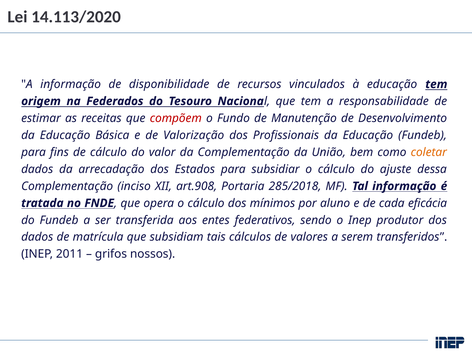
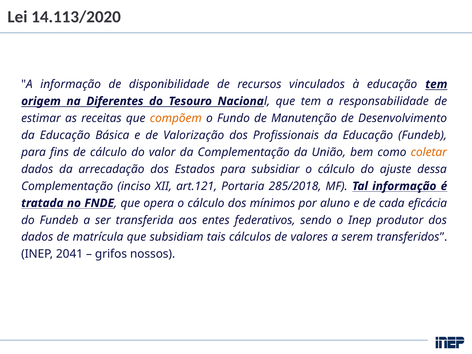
Federados: Federados -> Diferentes
compõem colour: red -> orange
art.908: art.908 -> art.121
2011: 2011 -> 2041
